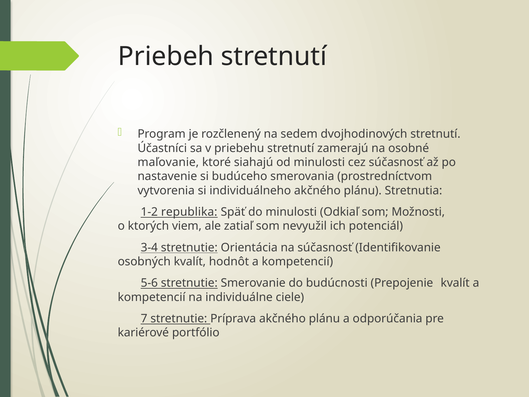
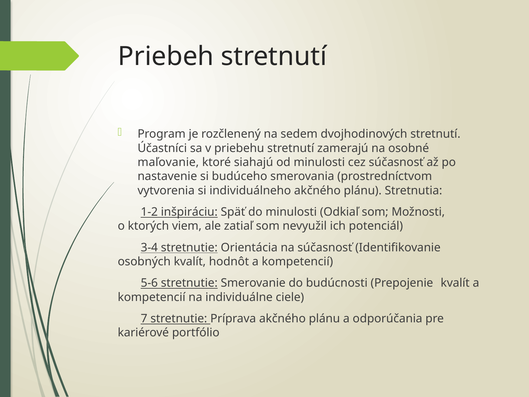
republika: republika -> inšpiráciu
